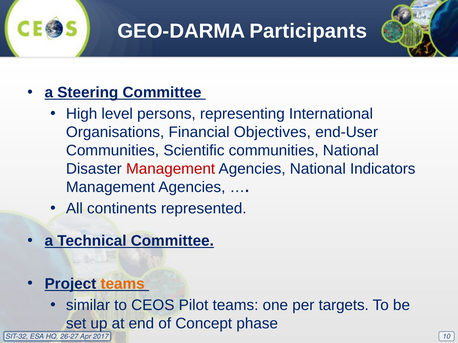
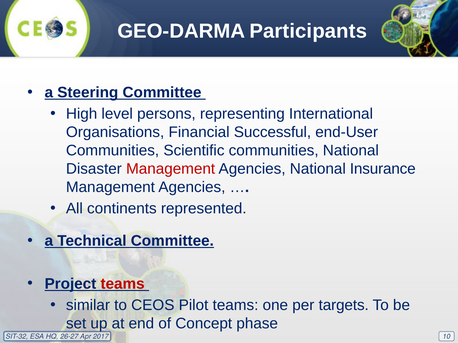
Objectives: Objectives -> Successful
Indicators: Indicators -> Insurance
teams at (123, 284) colour: orange -> red
